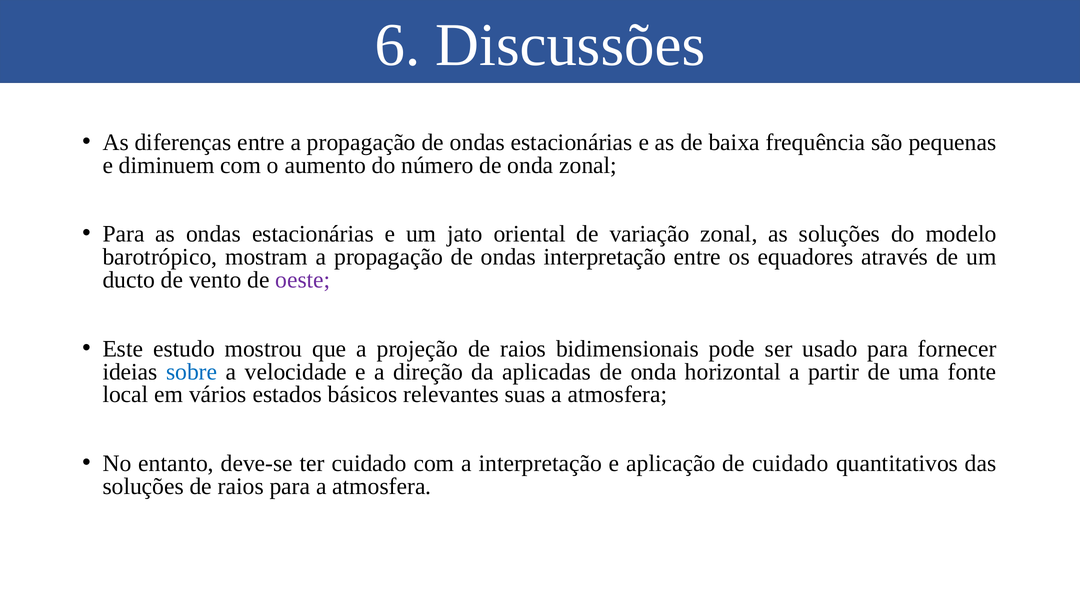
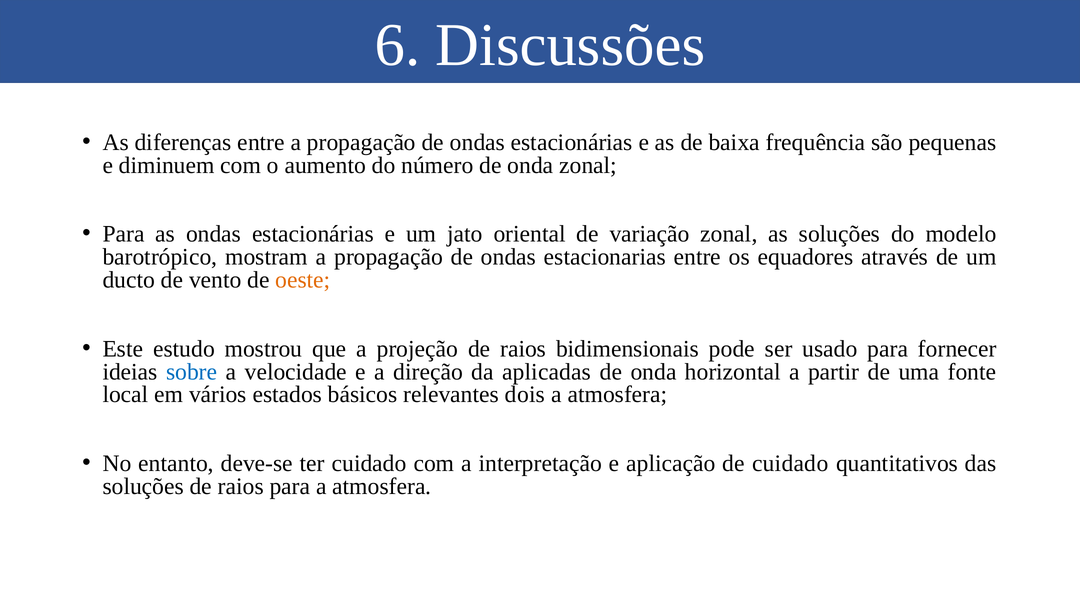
ondas interpretação: interpretação -> estacionarias
oeste colour: purple -> orange
suas: suas -> dois
